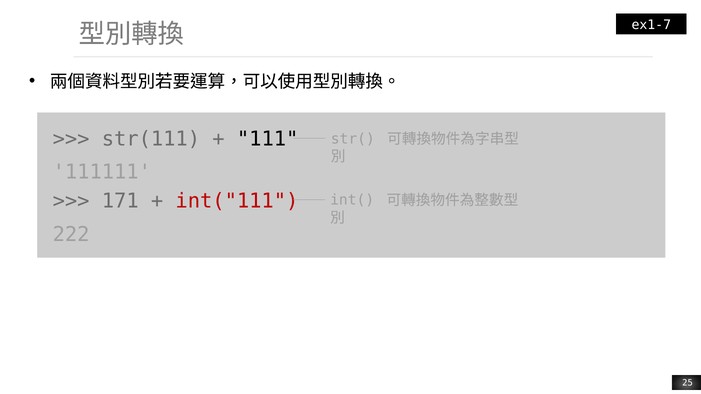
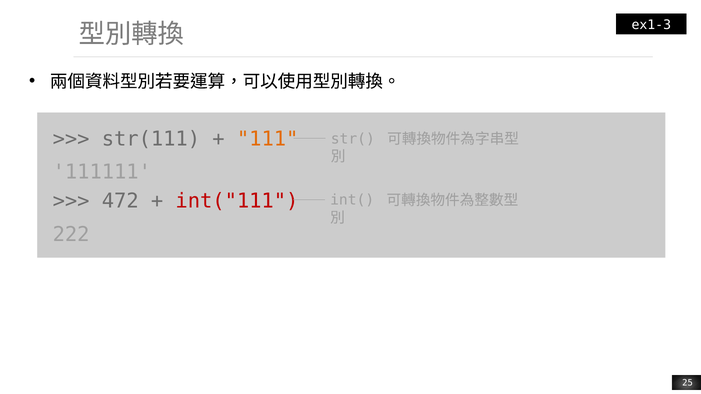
ex1-7: ex1-7 -> ex1-3
111 colour: black -> orange
171: 171 -> 472
